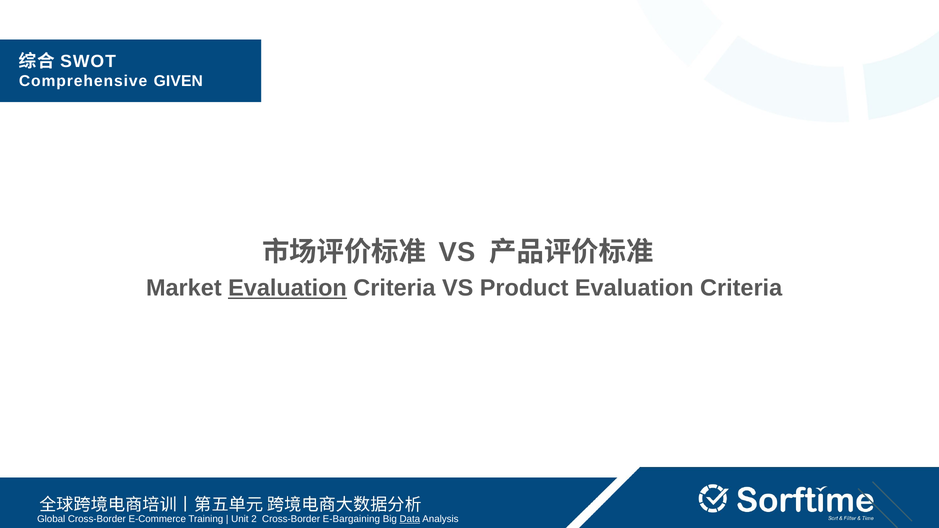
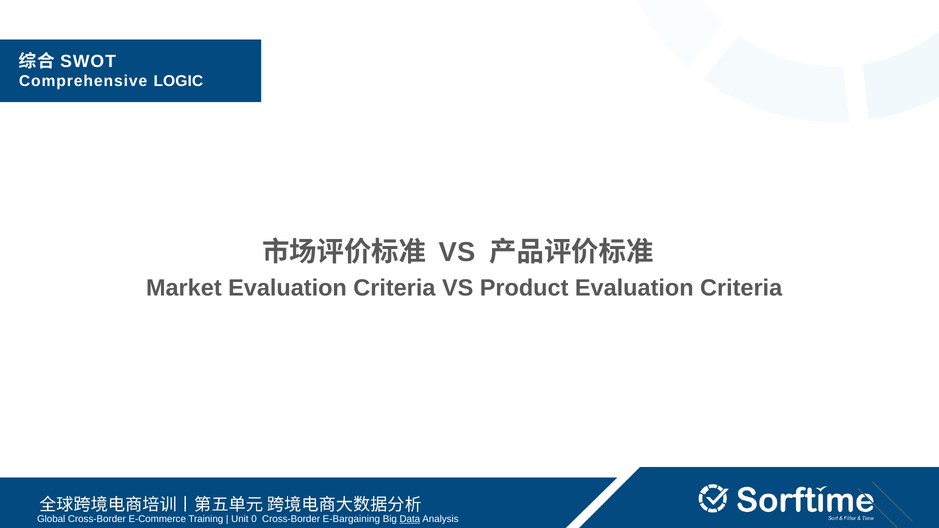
GIVEN: GIVEN -> LOGIC
Evaluation at (288, 288) underline: present -> none
2: 2 -> 0
